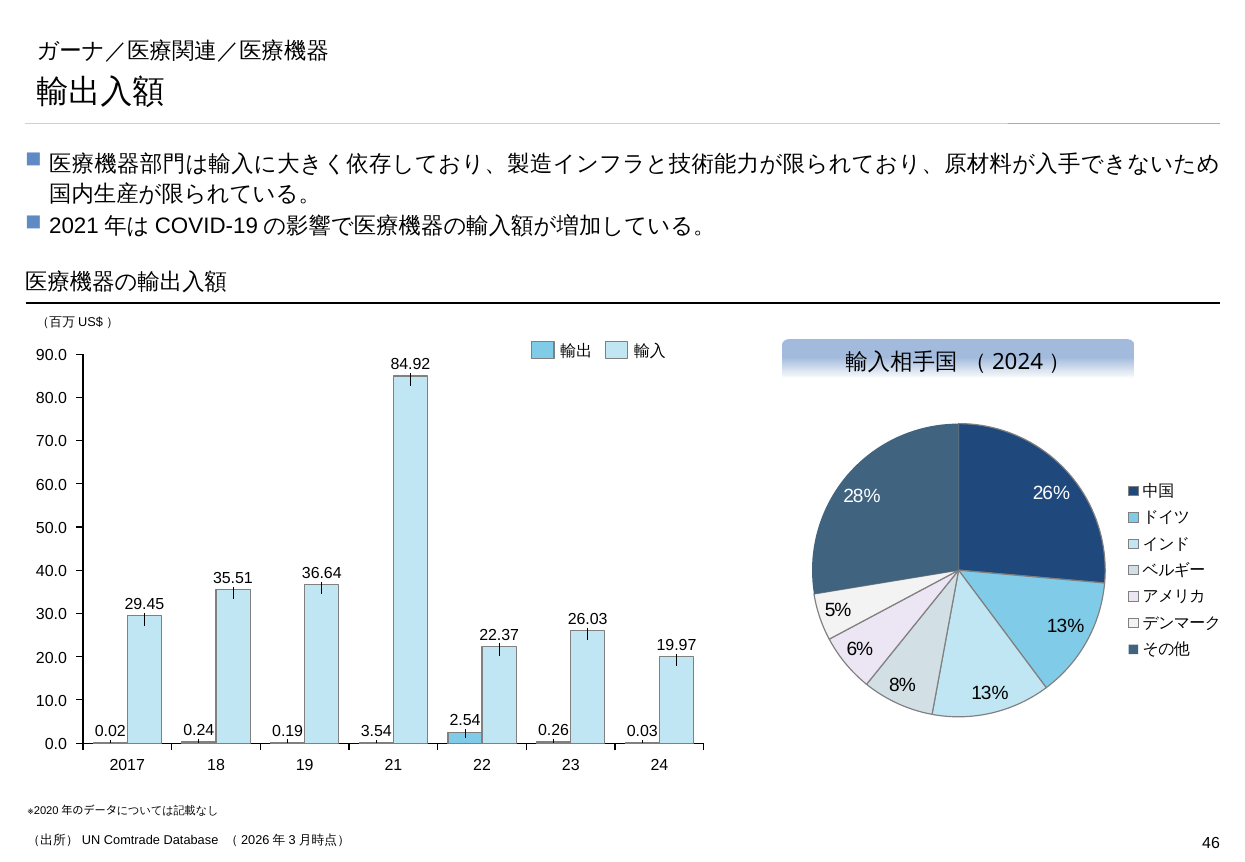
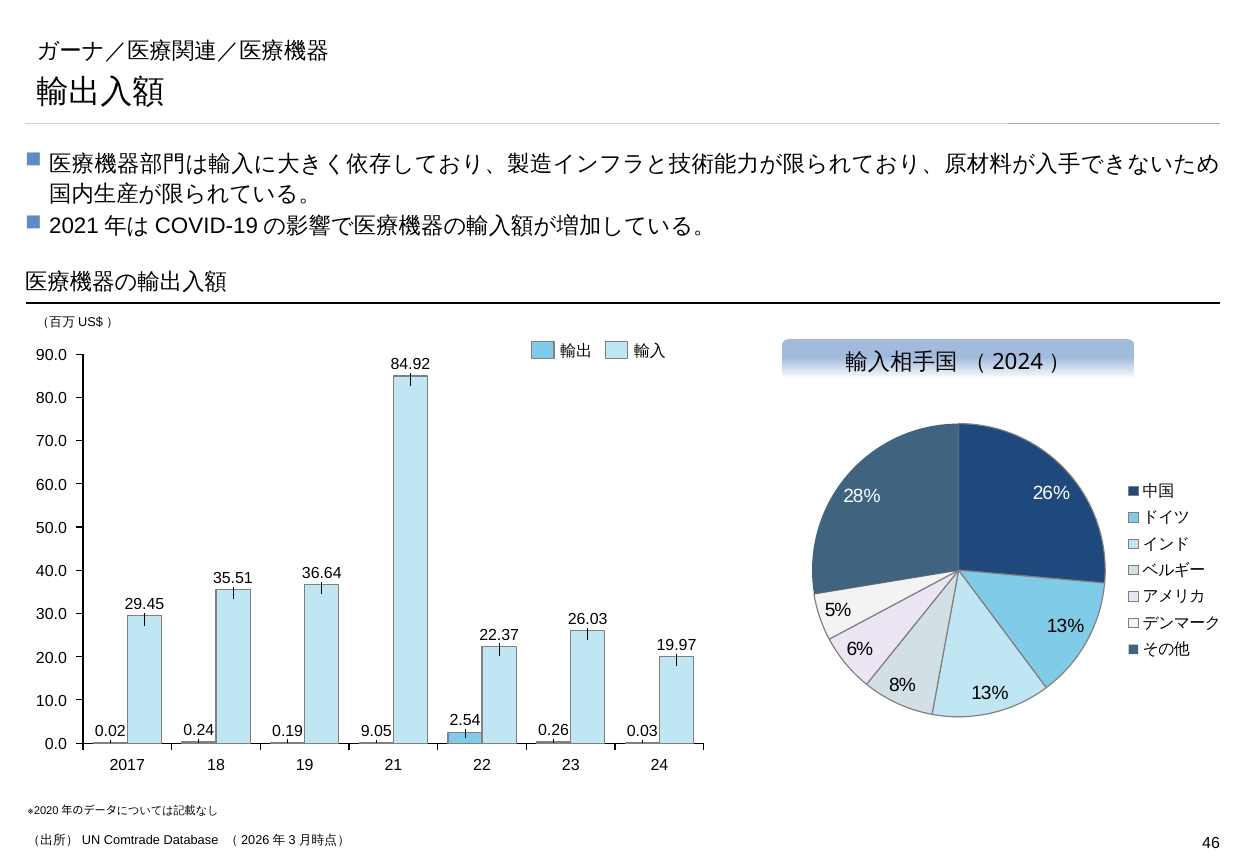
3.54: 3.54 -> 9.05
